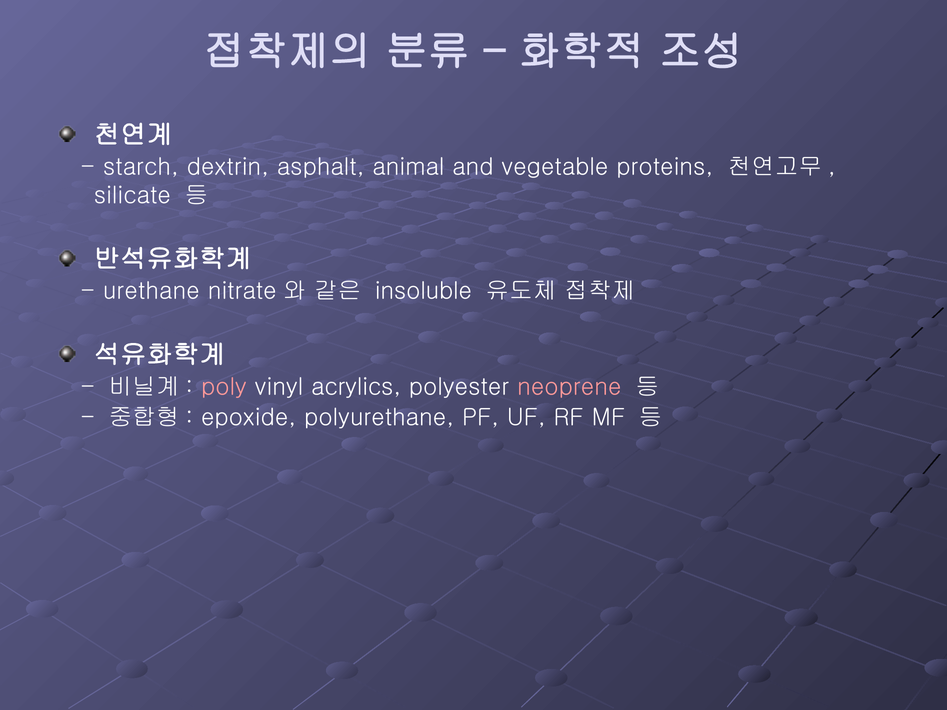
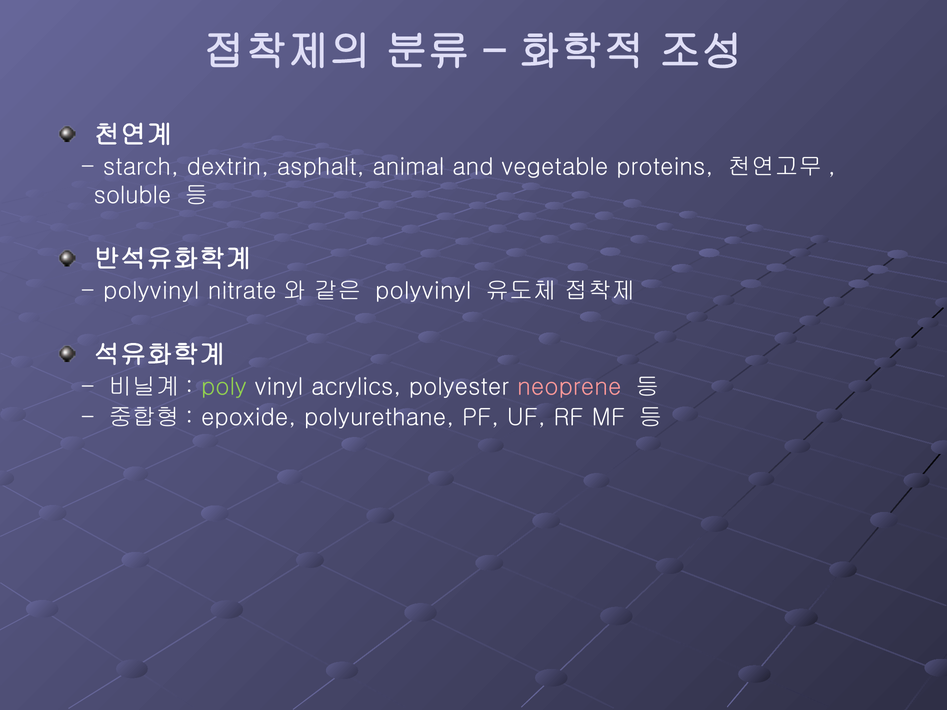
silicate: silicate -> soluble
urethane at (151, 291): urethane -> polyvinyl
insoluble at (423, 291): insoluble -> polyvinyl
poly colour: pink -> light green
